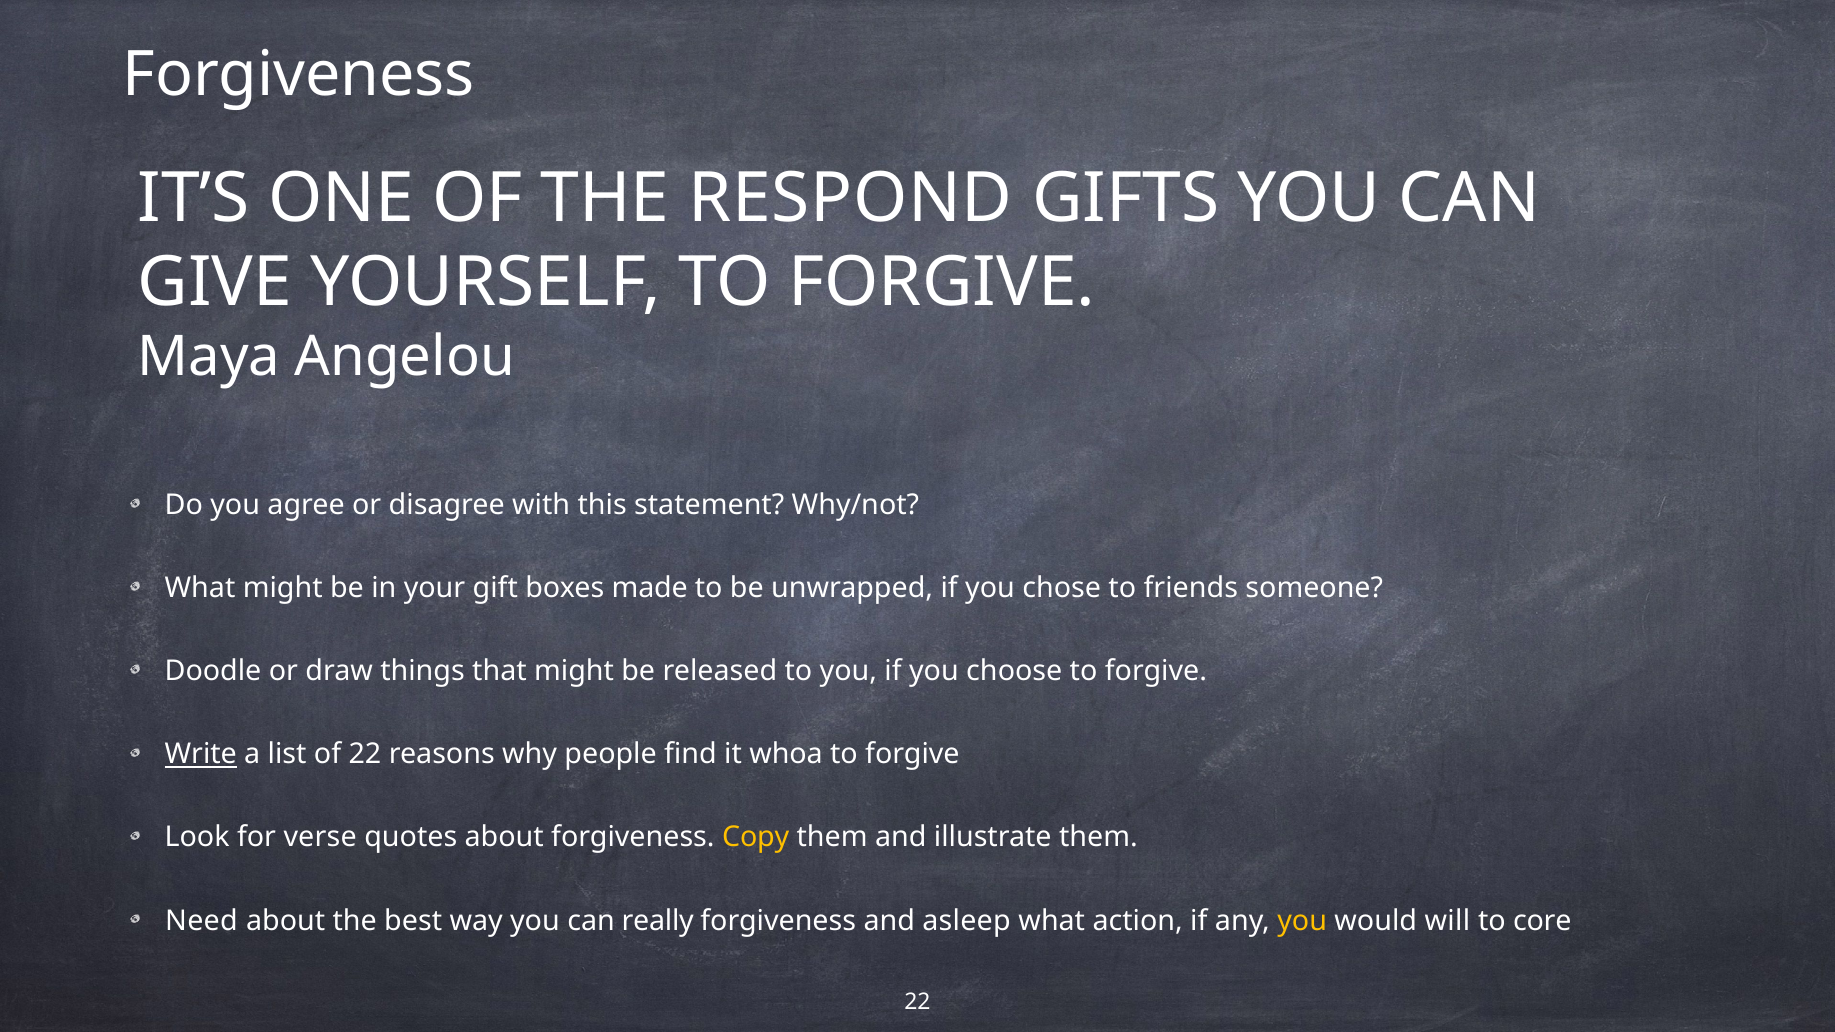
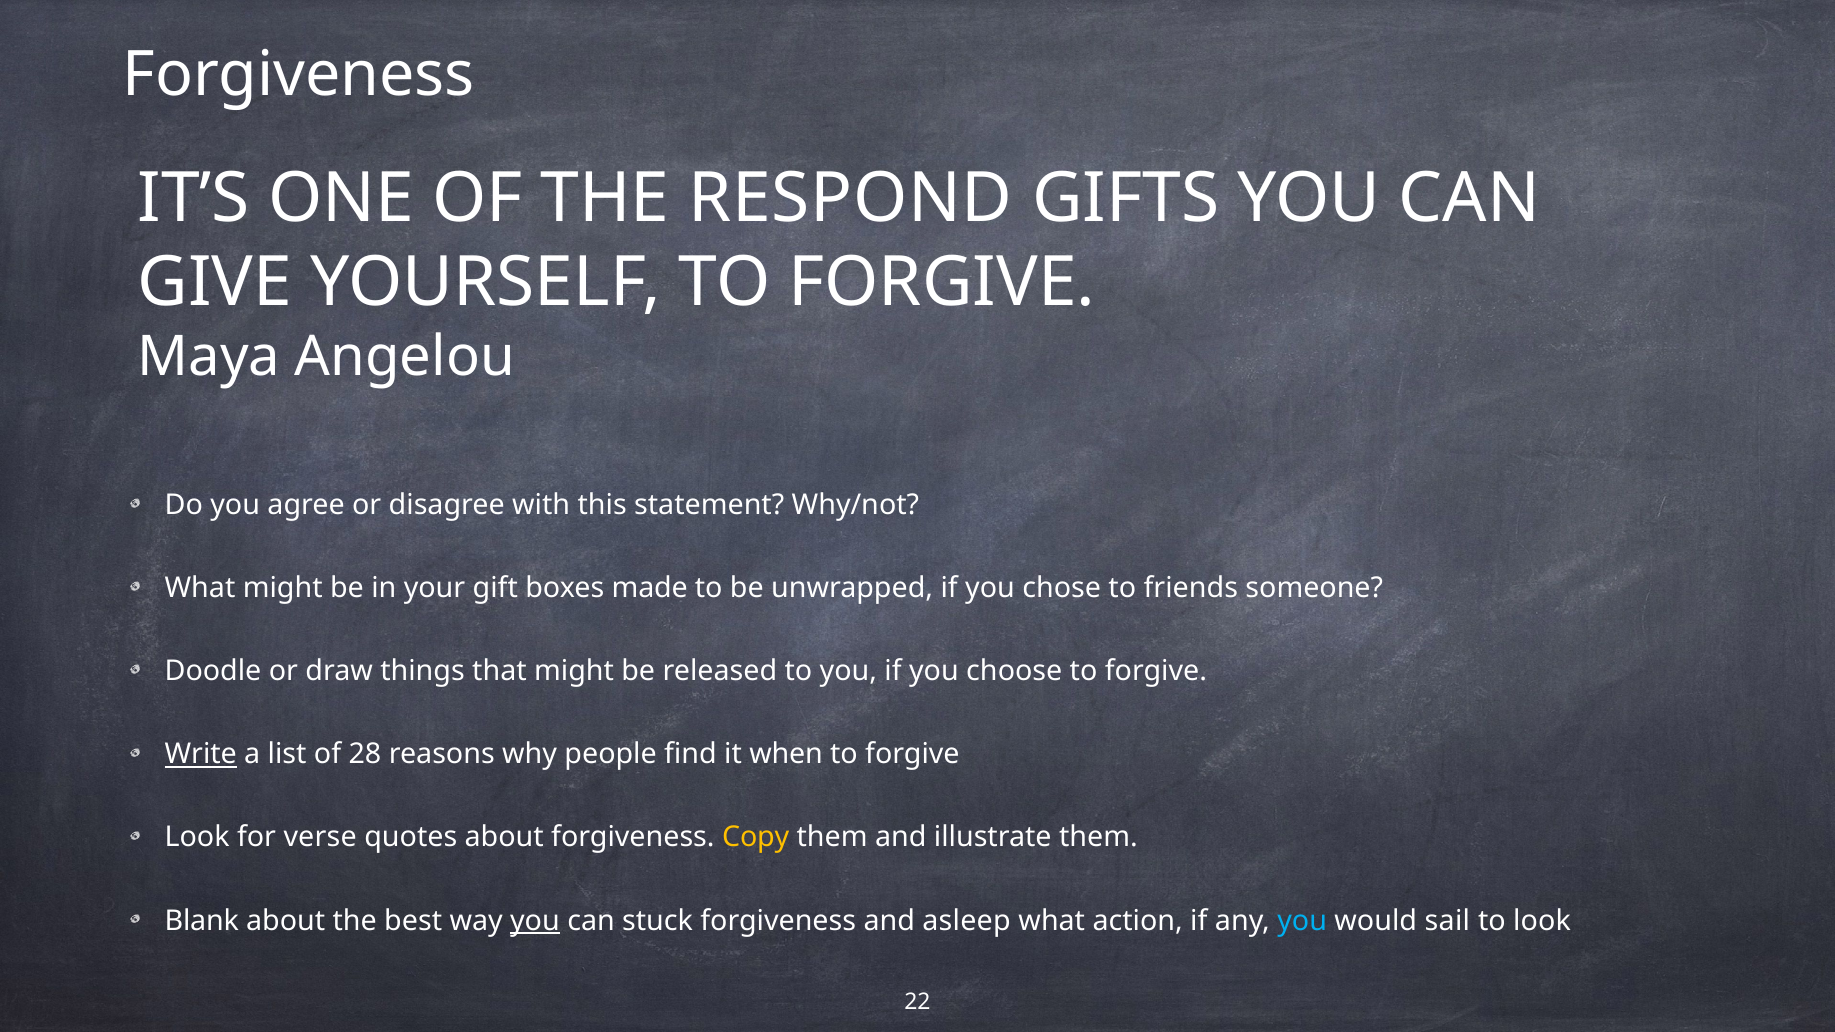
of 22: 22 -> 28
whoa: whoa -> when
Need: Need -> Blank
you at (535, 921) underline: none -> present
really: really -> stuck
you at (1302, 921) colour: yellow -> light blue
will: will -> sail
to core: core -> look
